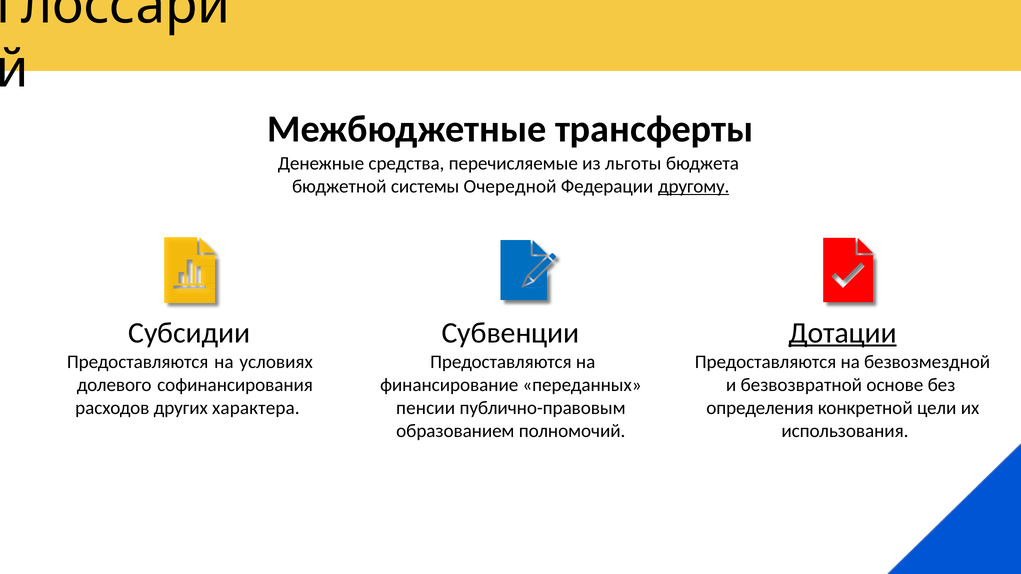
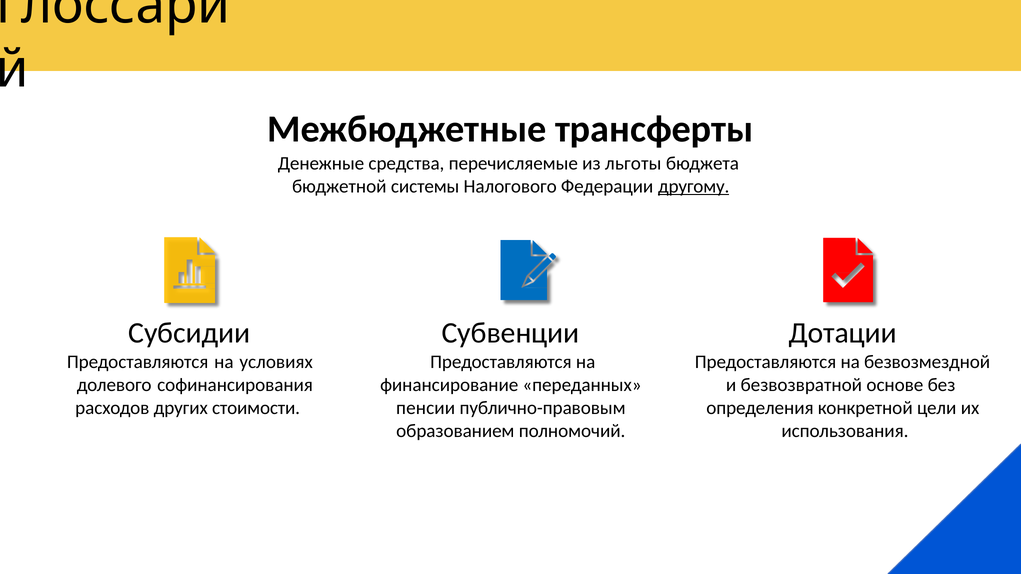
Очередной: Очередной -> Налогового
Дотации underline: present -> none
характера: характера -> стоимости
